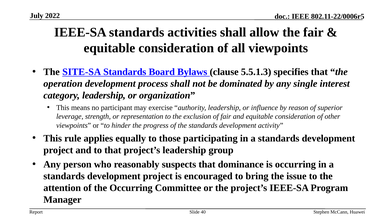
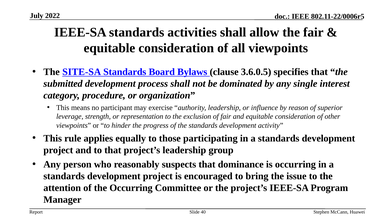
5.5.1.3: 5.5.1.3 -> 3.6.0.5
operation: operation -> submitted
category leadership: leadership -> procedure
